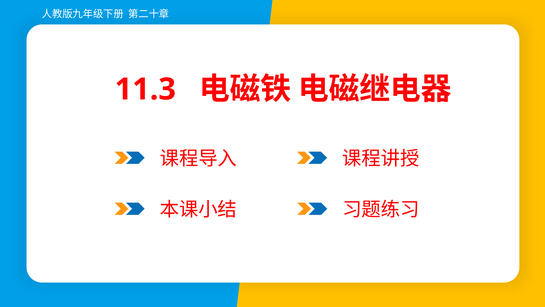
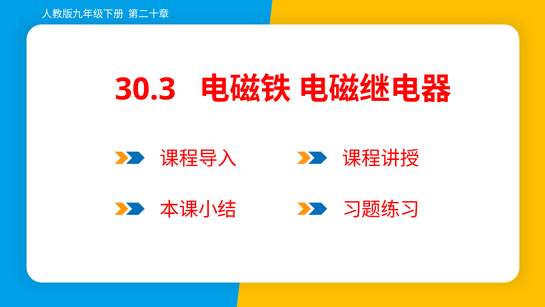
11.3: 11.3 -> 30.3
